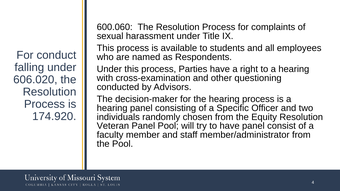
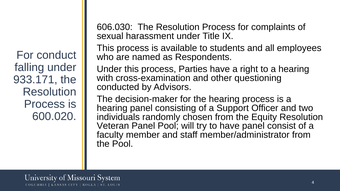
600.060: 600.060 -> 606.030
606.020: 606.020 -> 933.171
Specific: Specific -> Support
174.920: 174.920 -> 600.020
